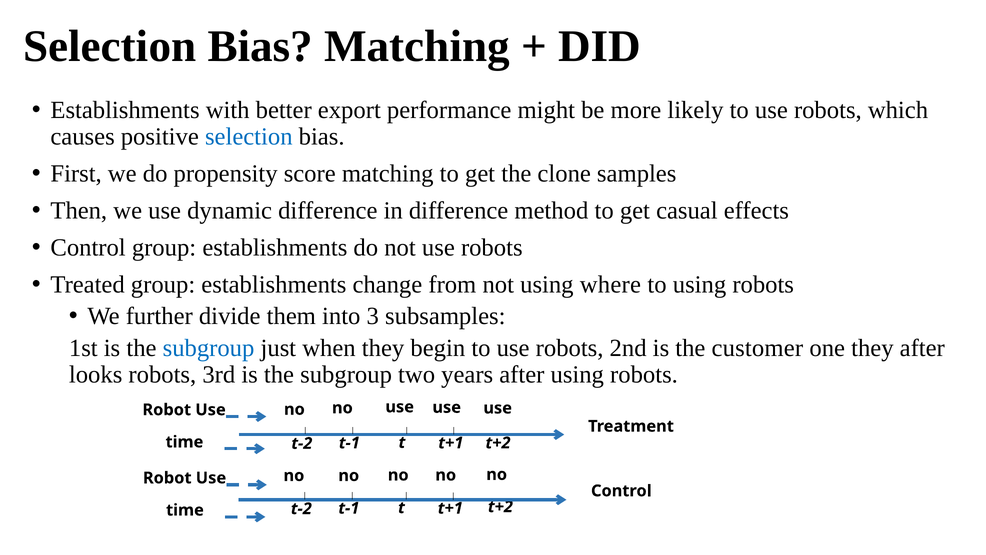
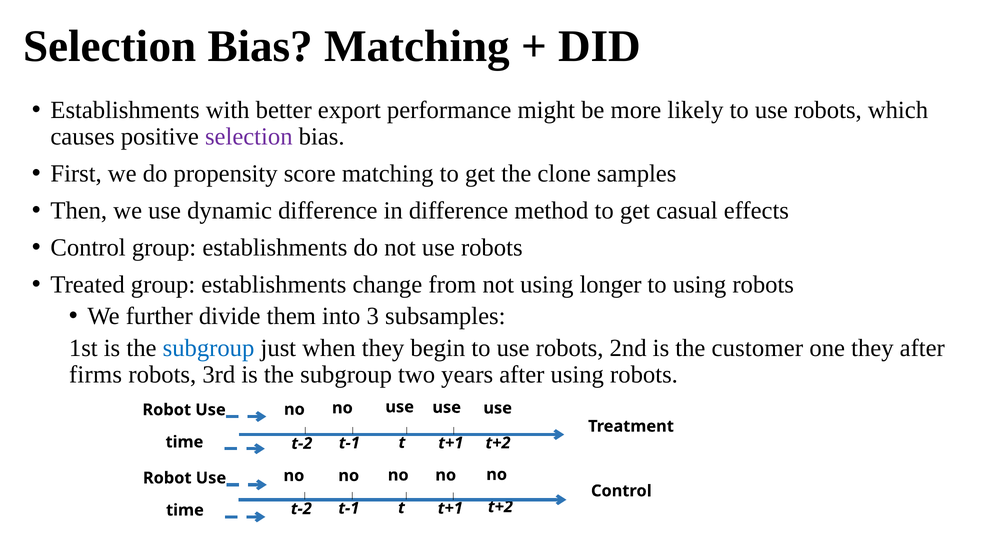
selection at (249, 137) colour: blue -> purple
where: where -> longer
looks: looks -> firms
